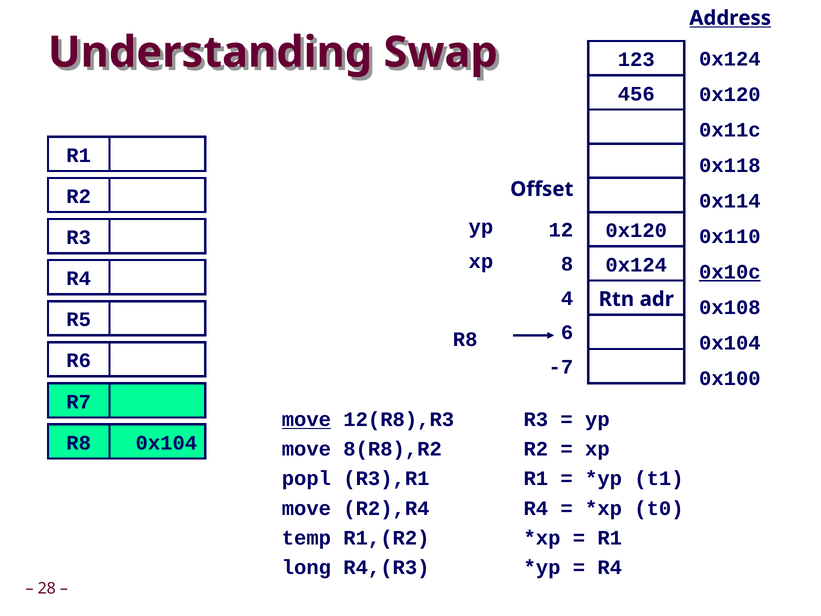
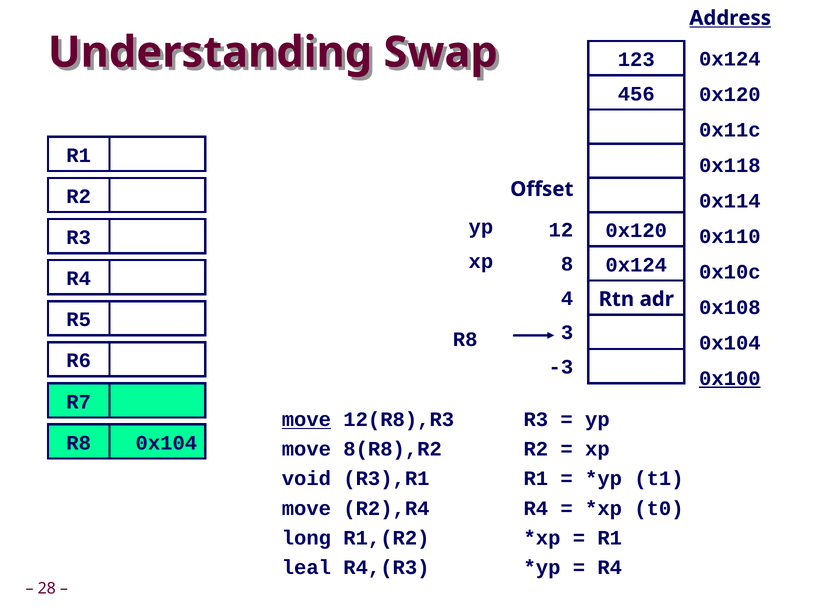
0x10c underline: present -> none
6: 6 -> 3
-7: -7 -> -3
0x100 underline: none -> present
popl: popl -> void
temp: temp -> long
long: long -> leal
